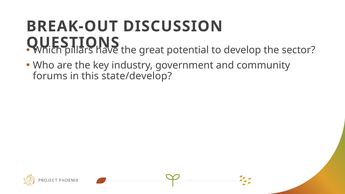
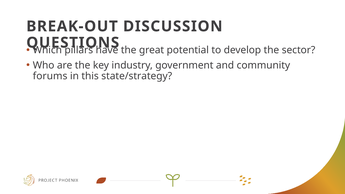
state/develop: state/develop -> state/strategy
